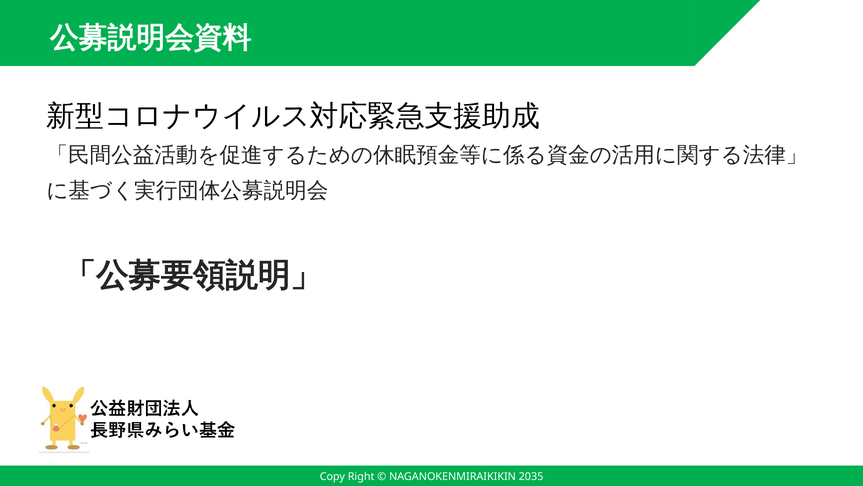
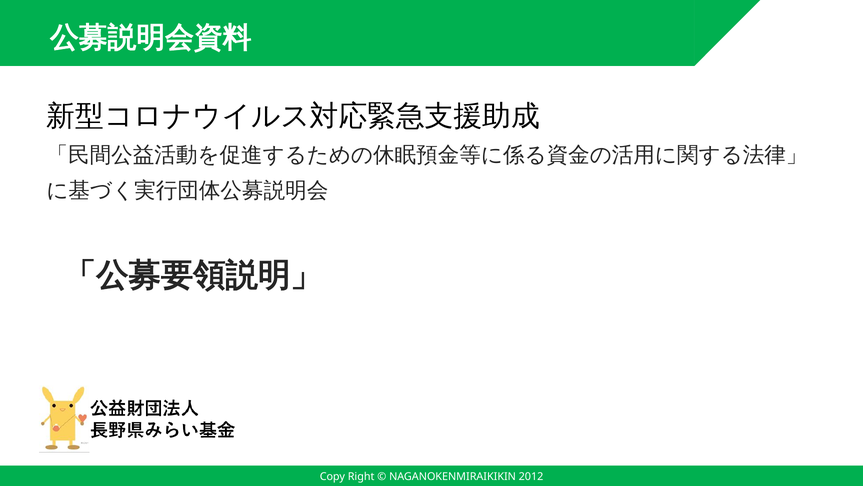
2035: 2035 -> 2012
